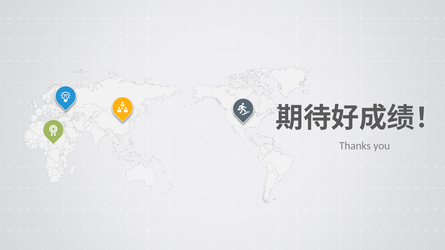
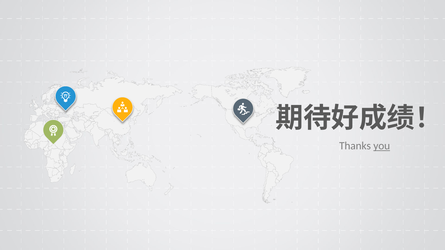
you underline: none -> present
